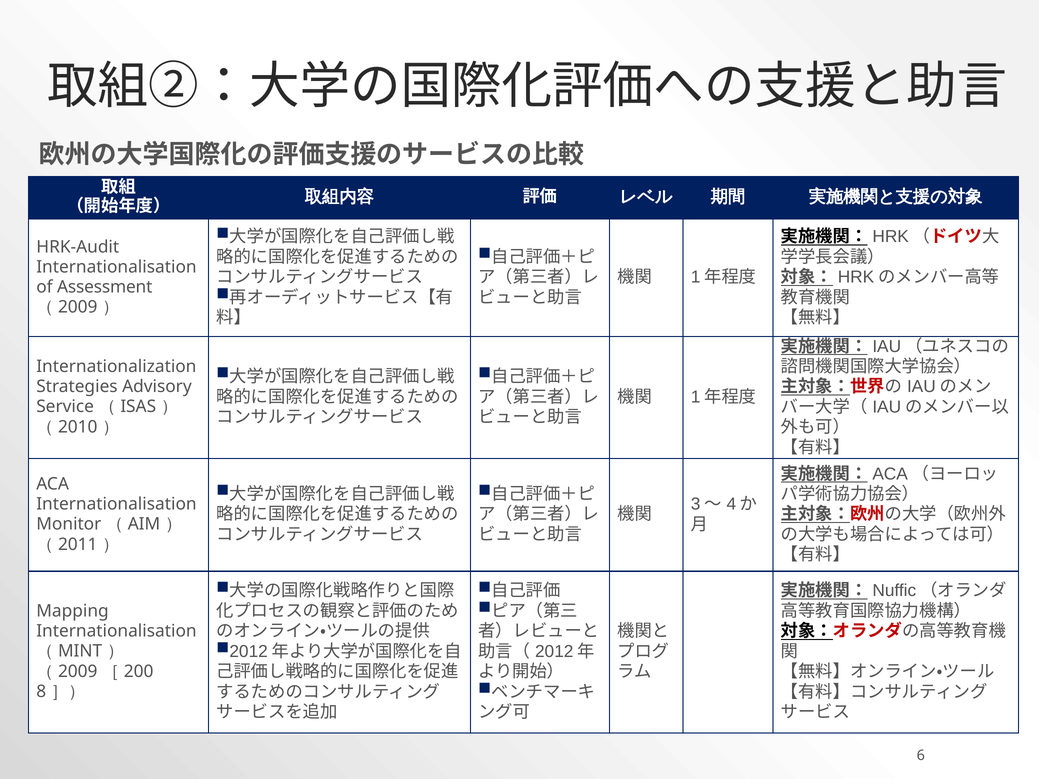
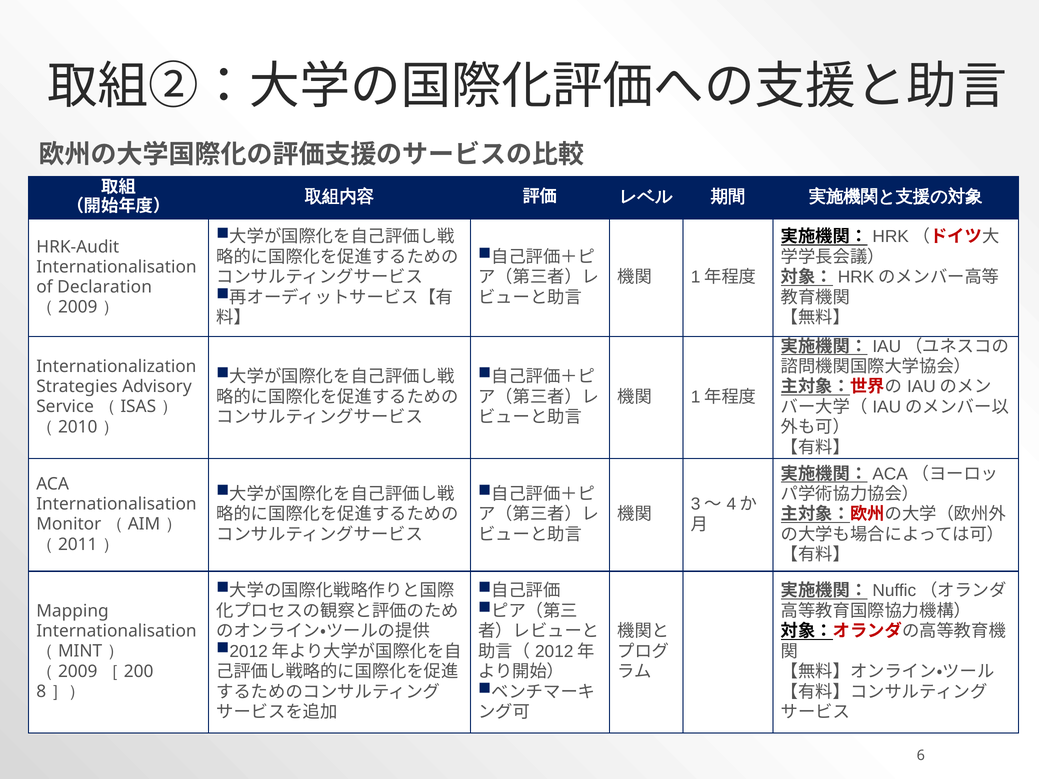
Assessment: Assessment -> Declaration
